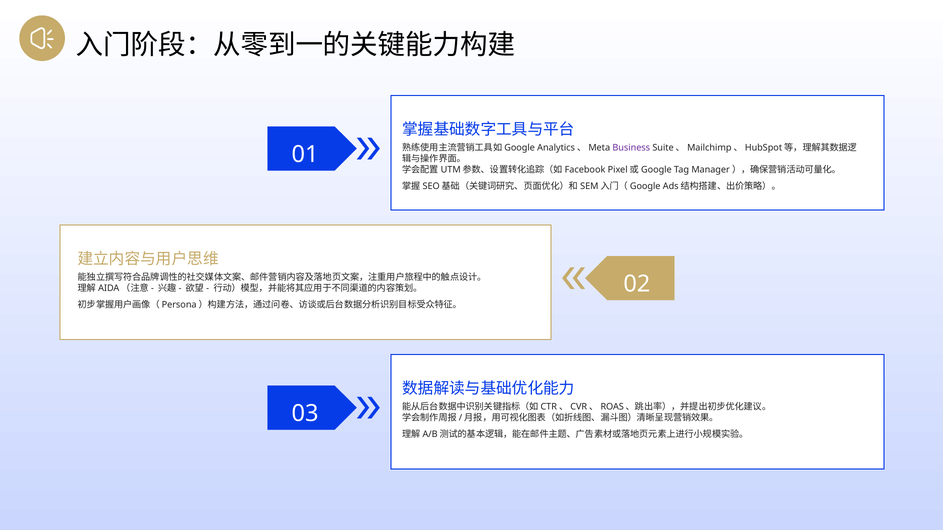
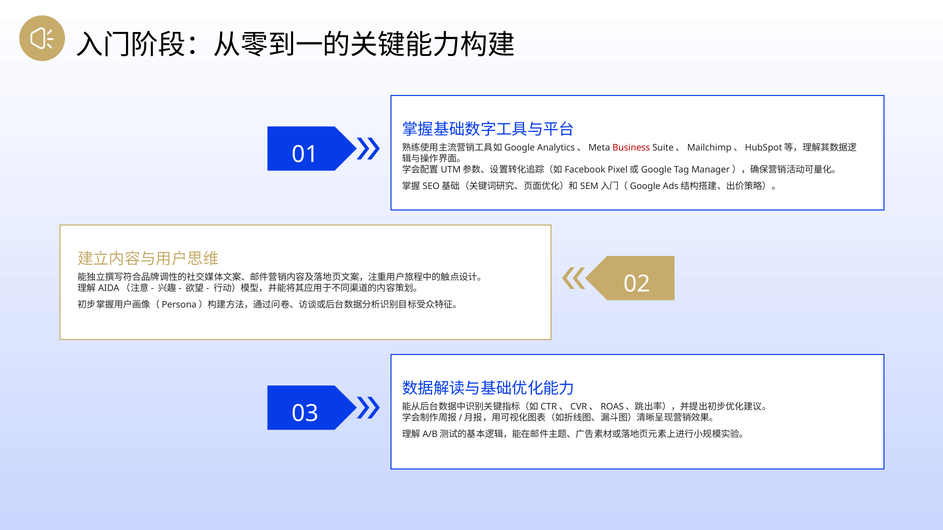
Business colour: purple -> red
